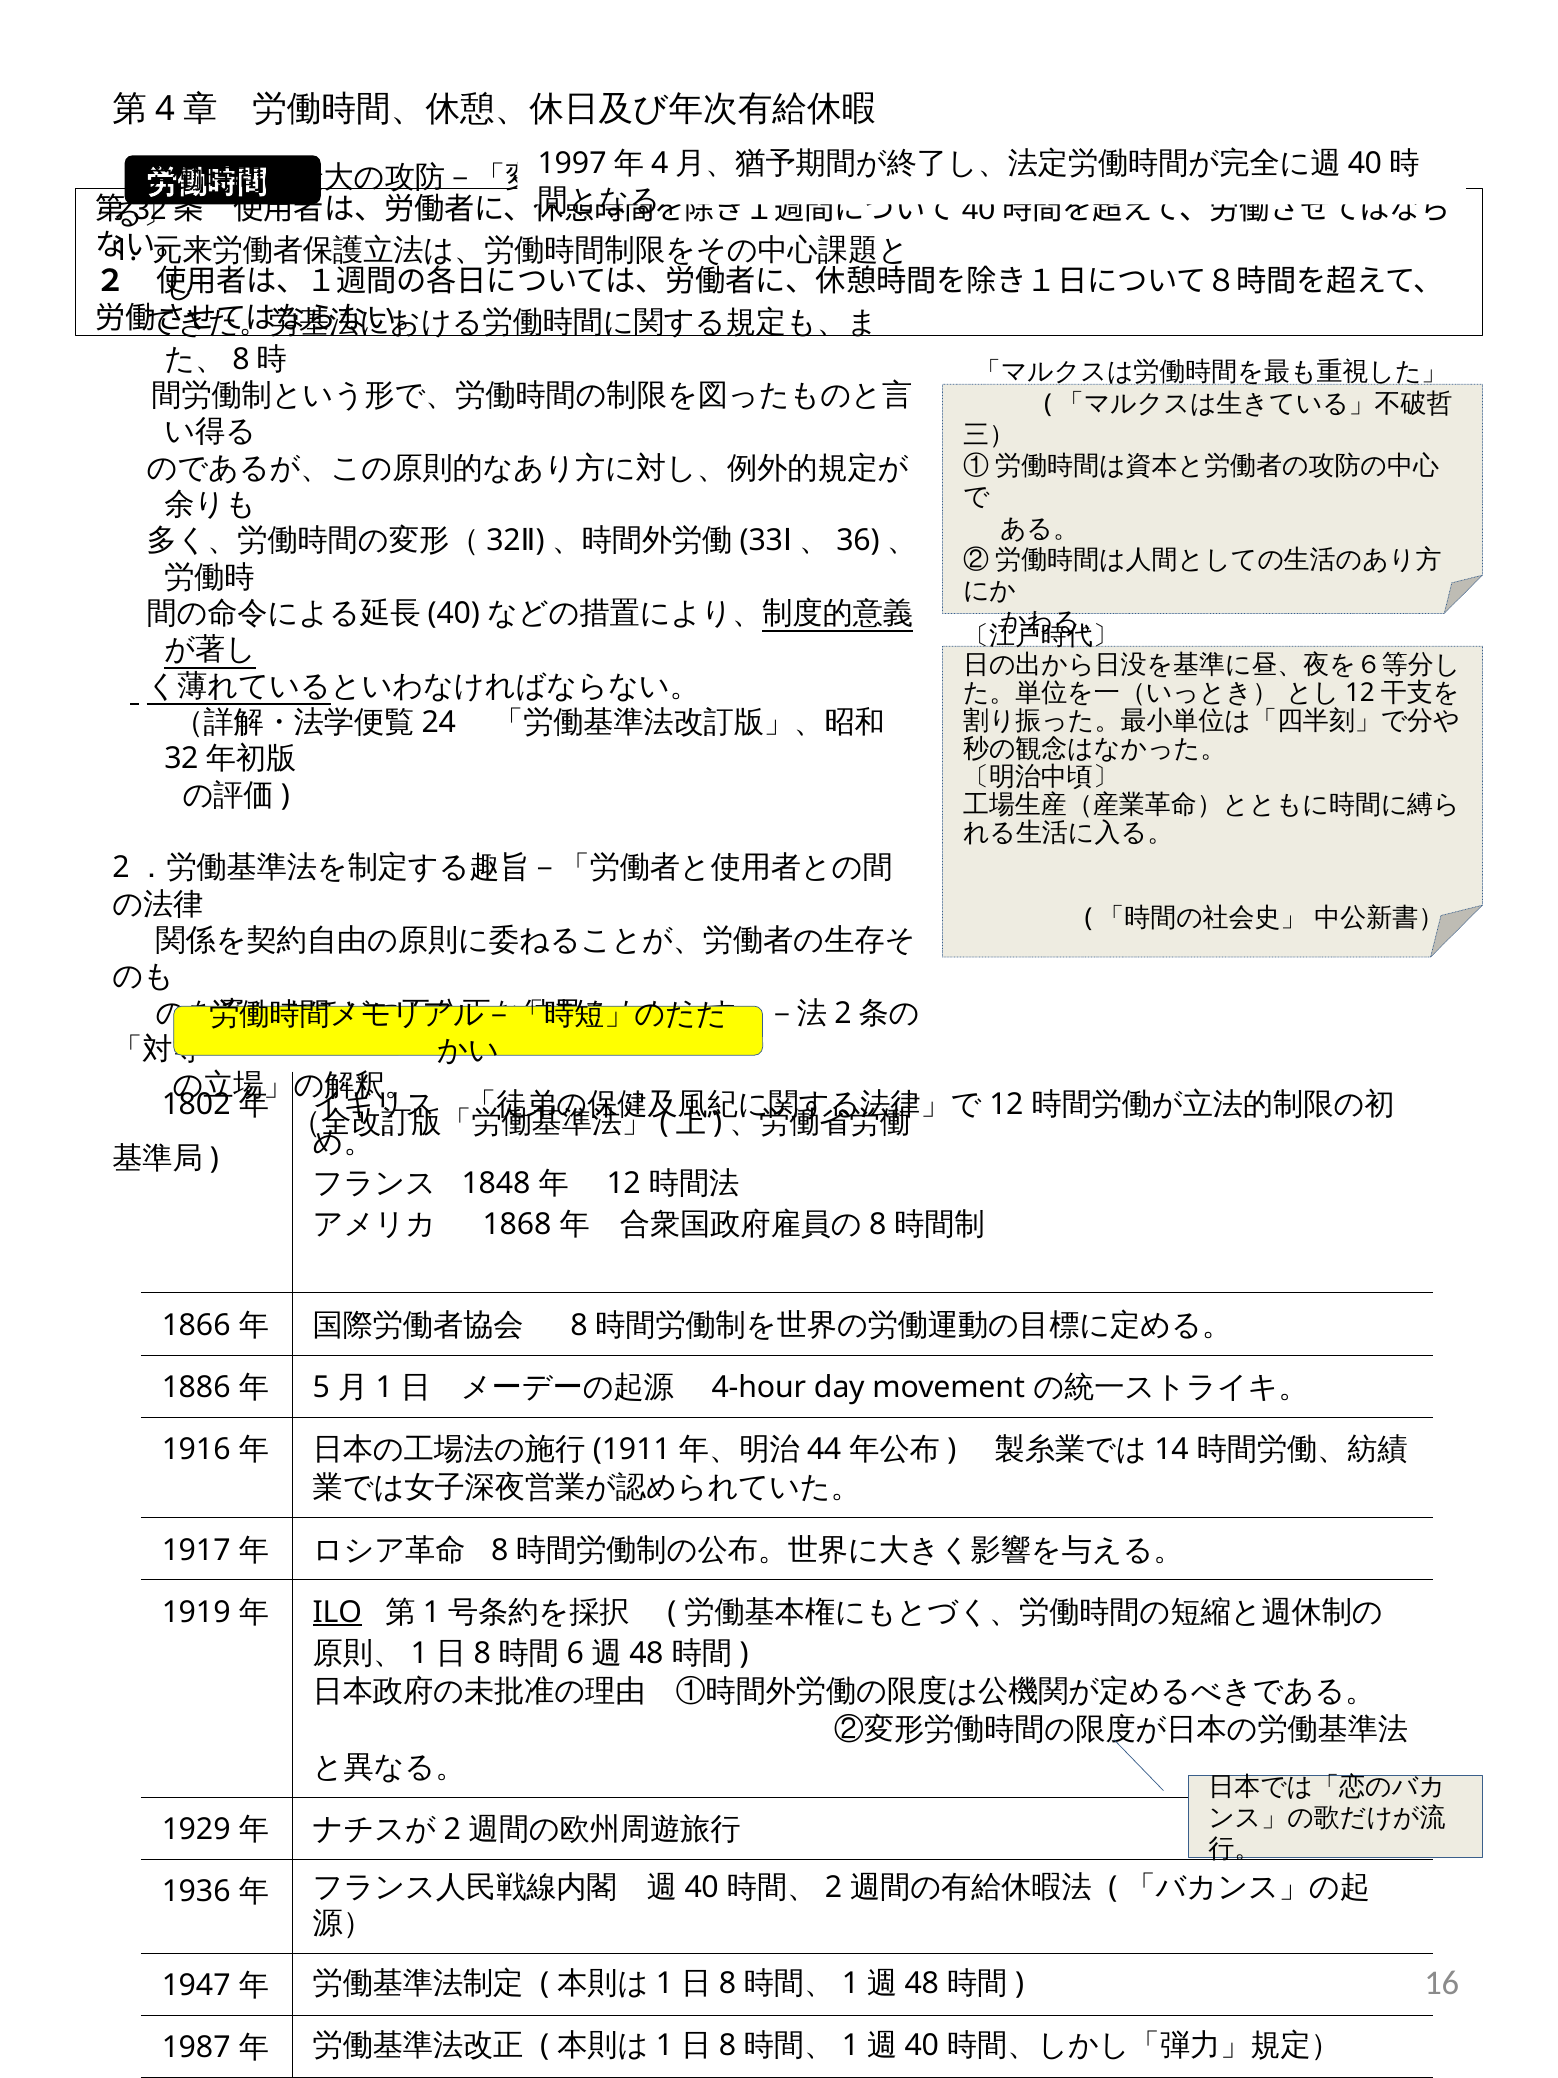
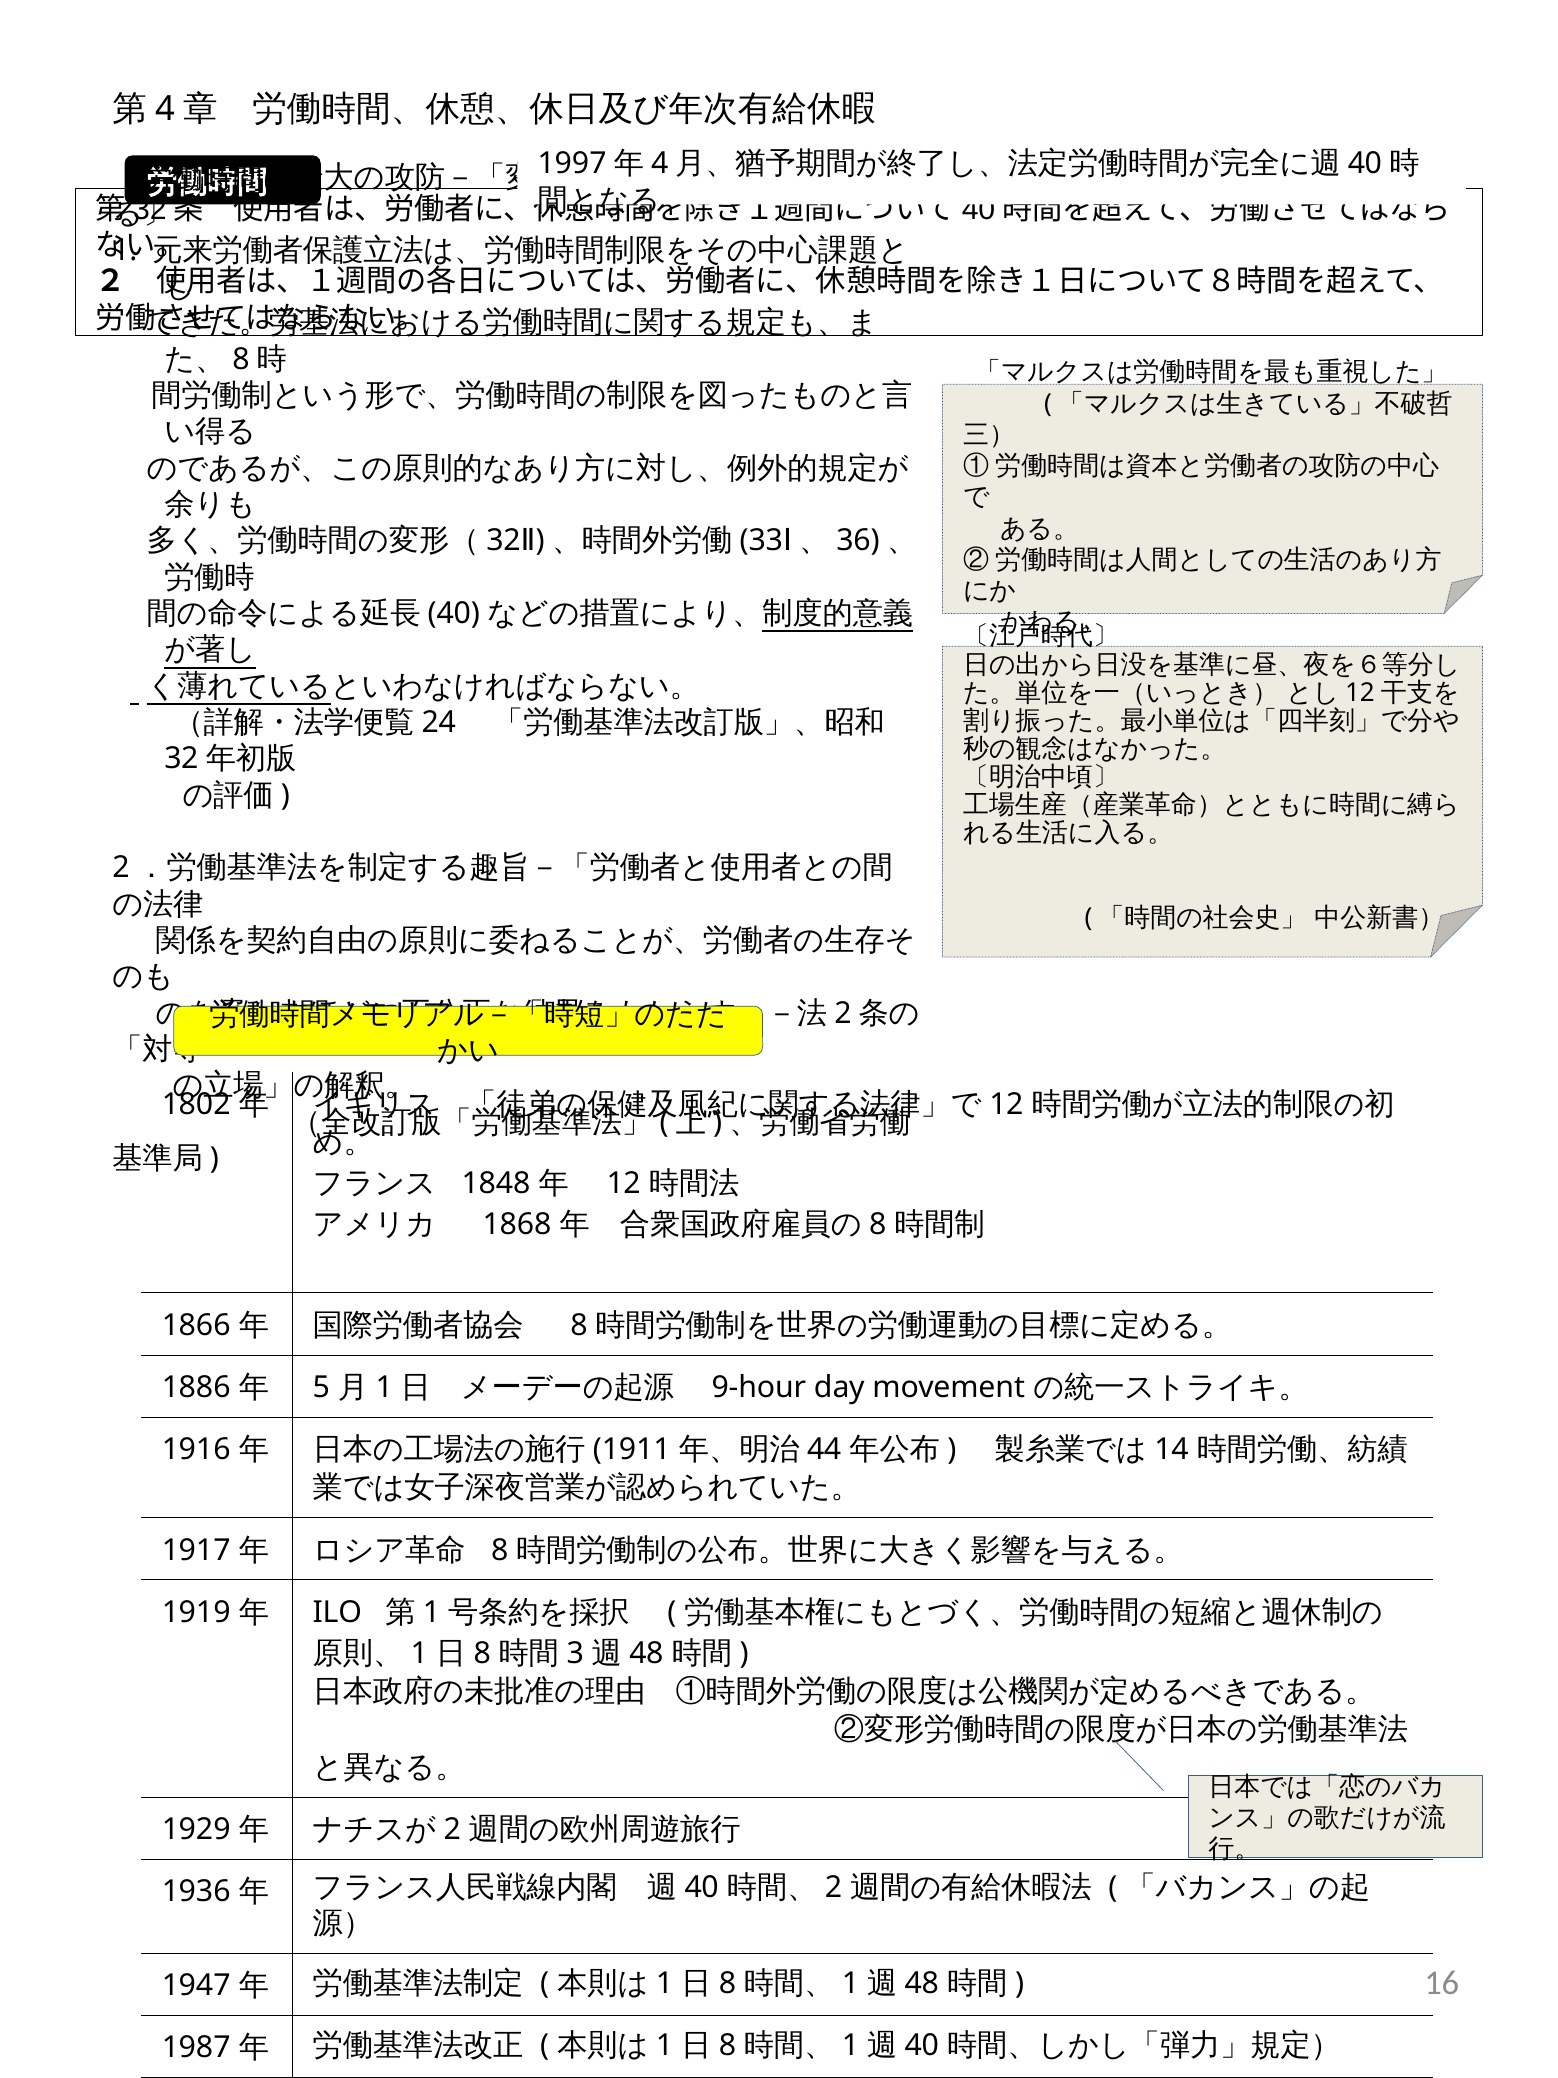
4-hour: 4-hour -> 9-hour
ILO underline: present -> none
6: 6 -> 3
